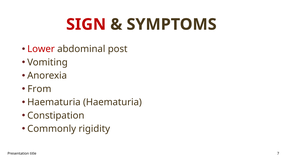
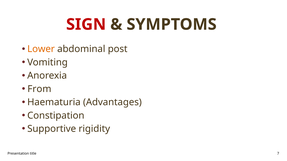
Lower colour: red -> orange
Haematuria Haematuria: Haematuria -> Advantages
Commonly: Commonly -> Supportive
